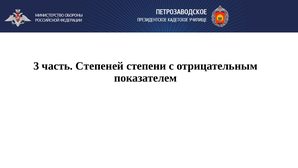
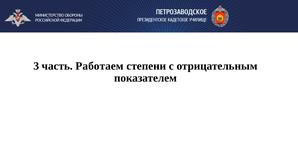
Степеней: Степеней -> Работаем
